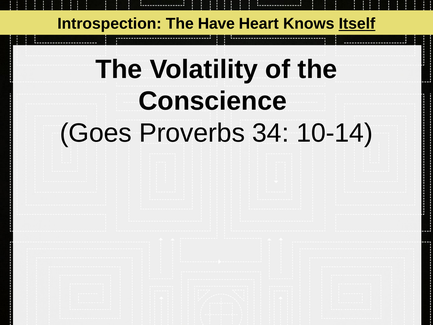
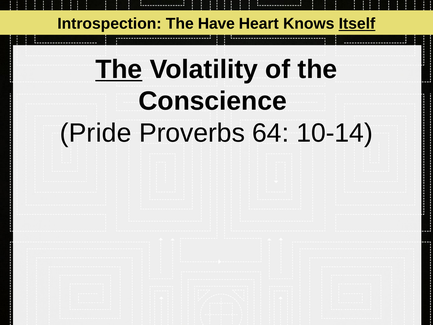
The at (119, 69) underline: none -> present
Goes: Goes -> Pride
34: 34 -> 64
